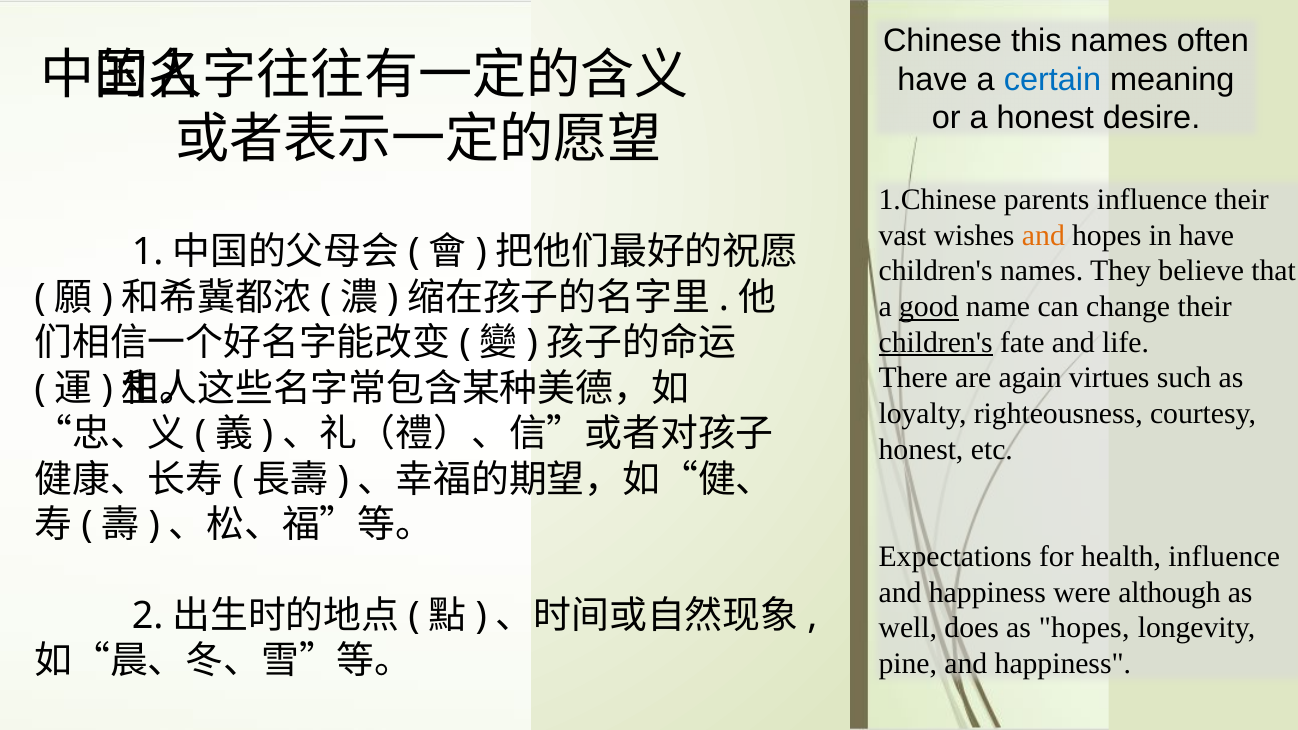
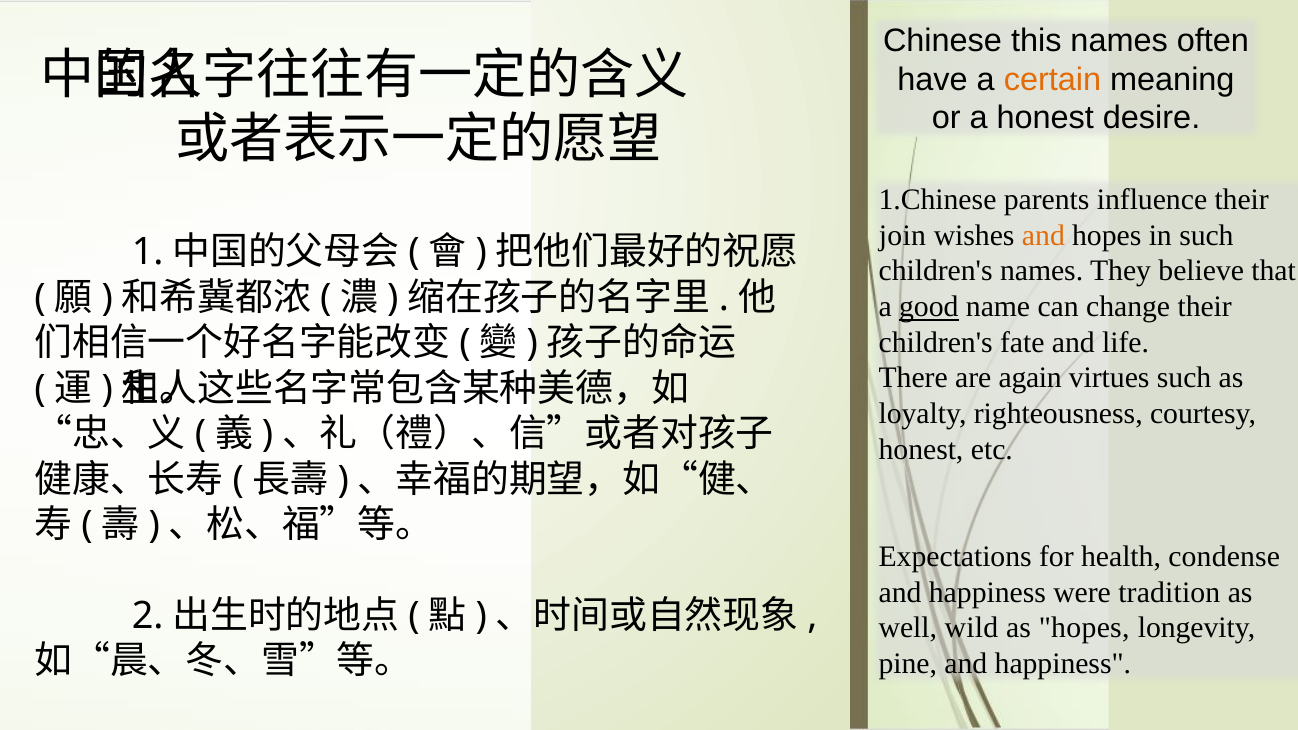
certain colour: blue -> orange
vast: vast -> join
in have: have -> such
children's at (936, 343) underline: present -> none
health influence: influence -> condense
although: although -> tradition
does: does -> wild
